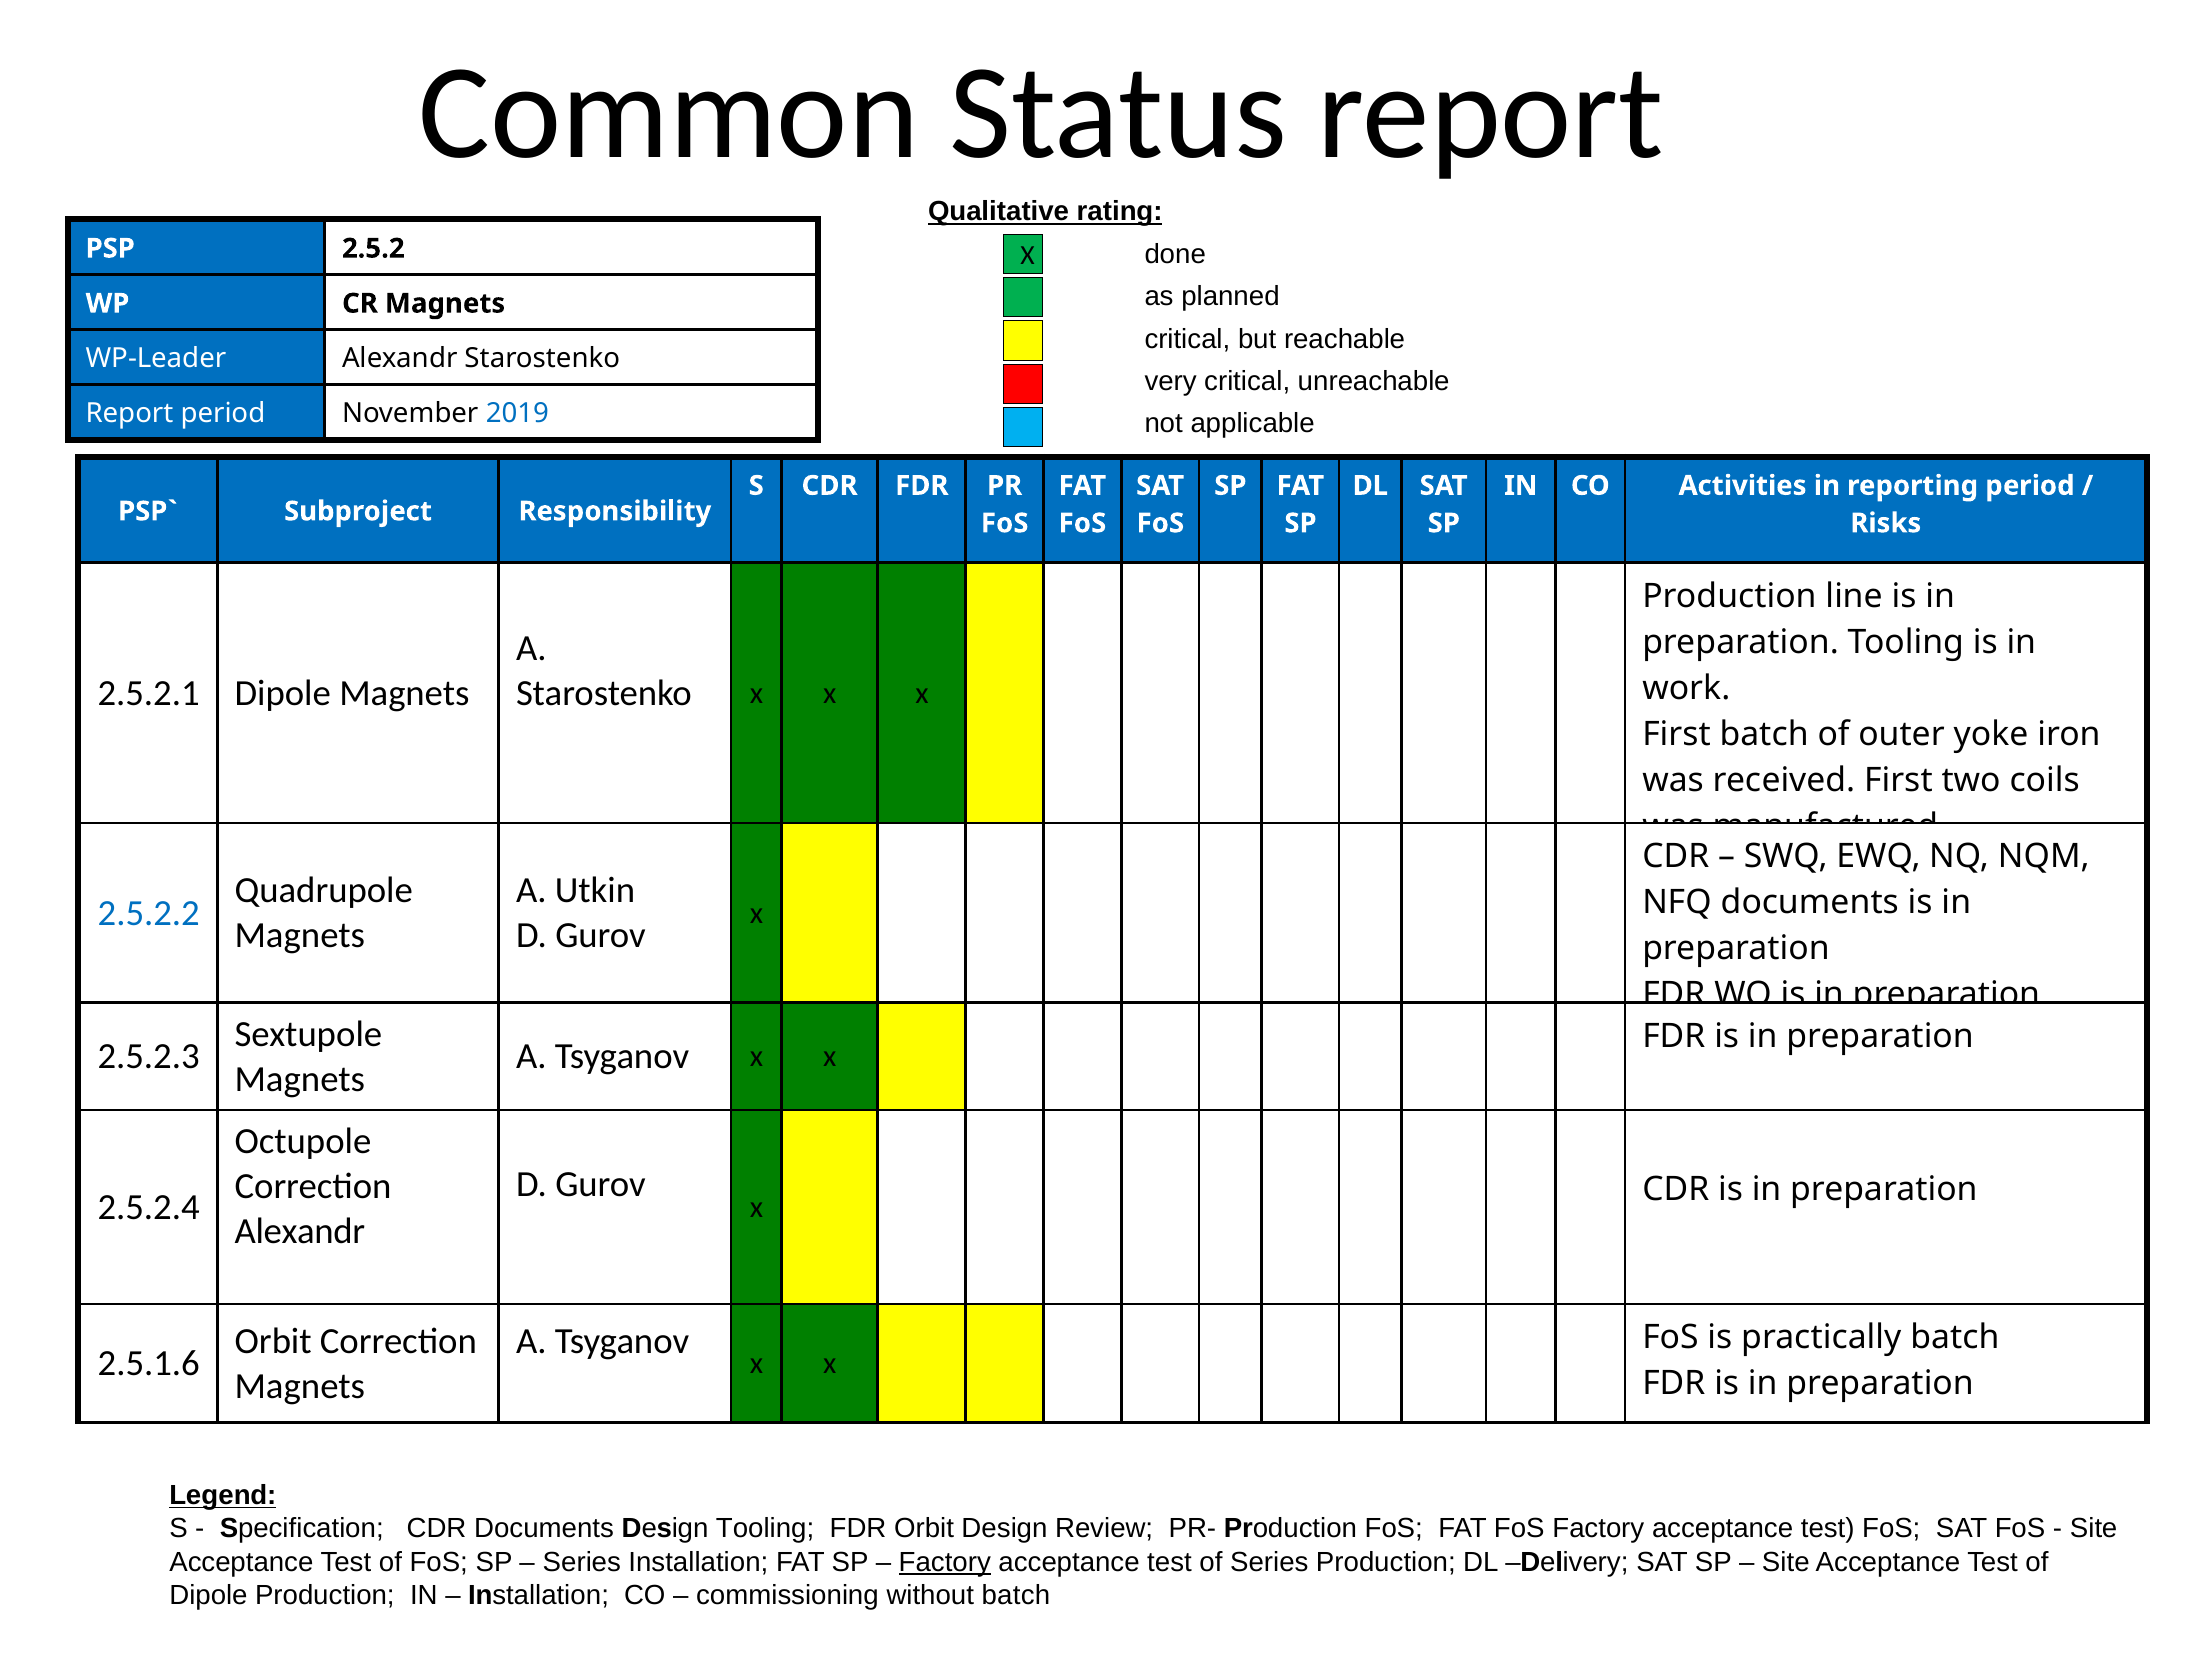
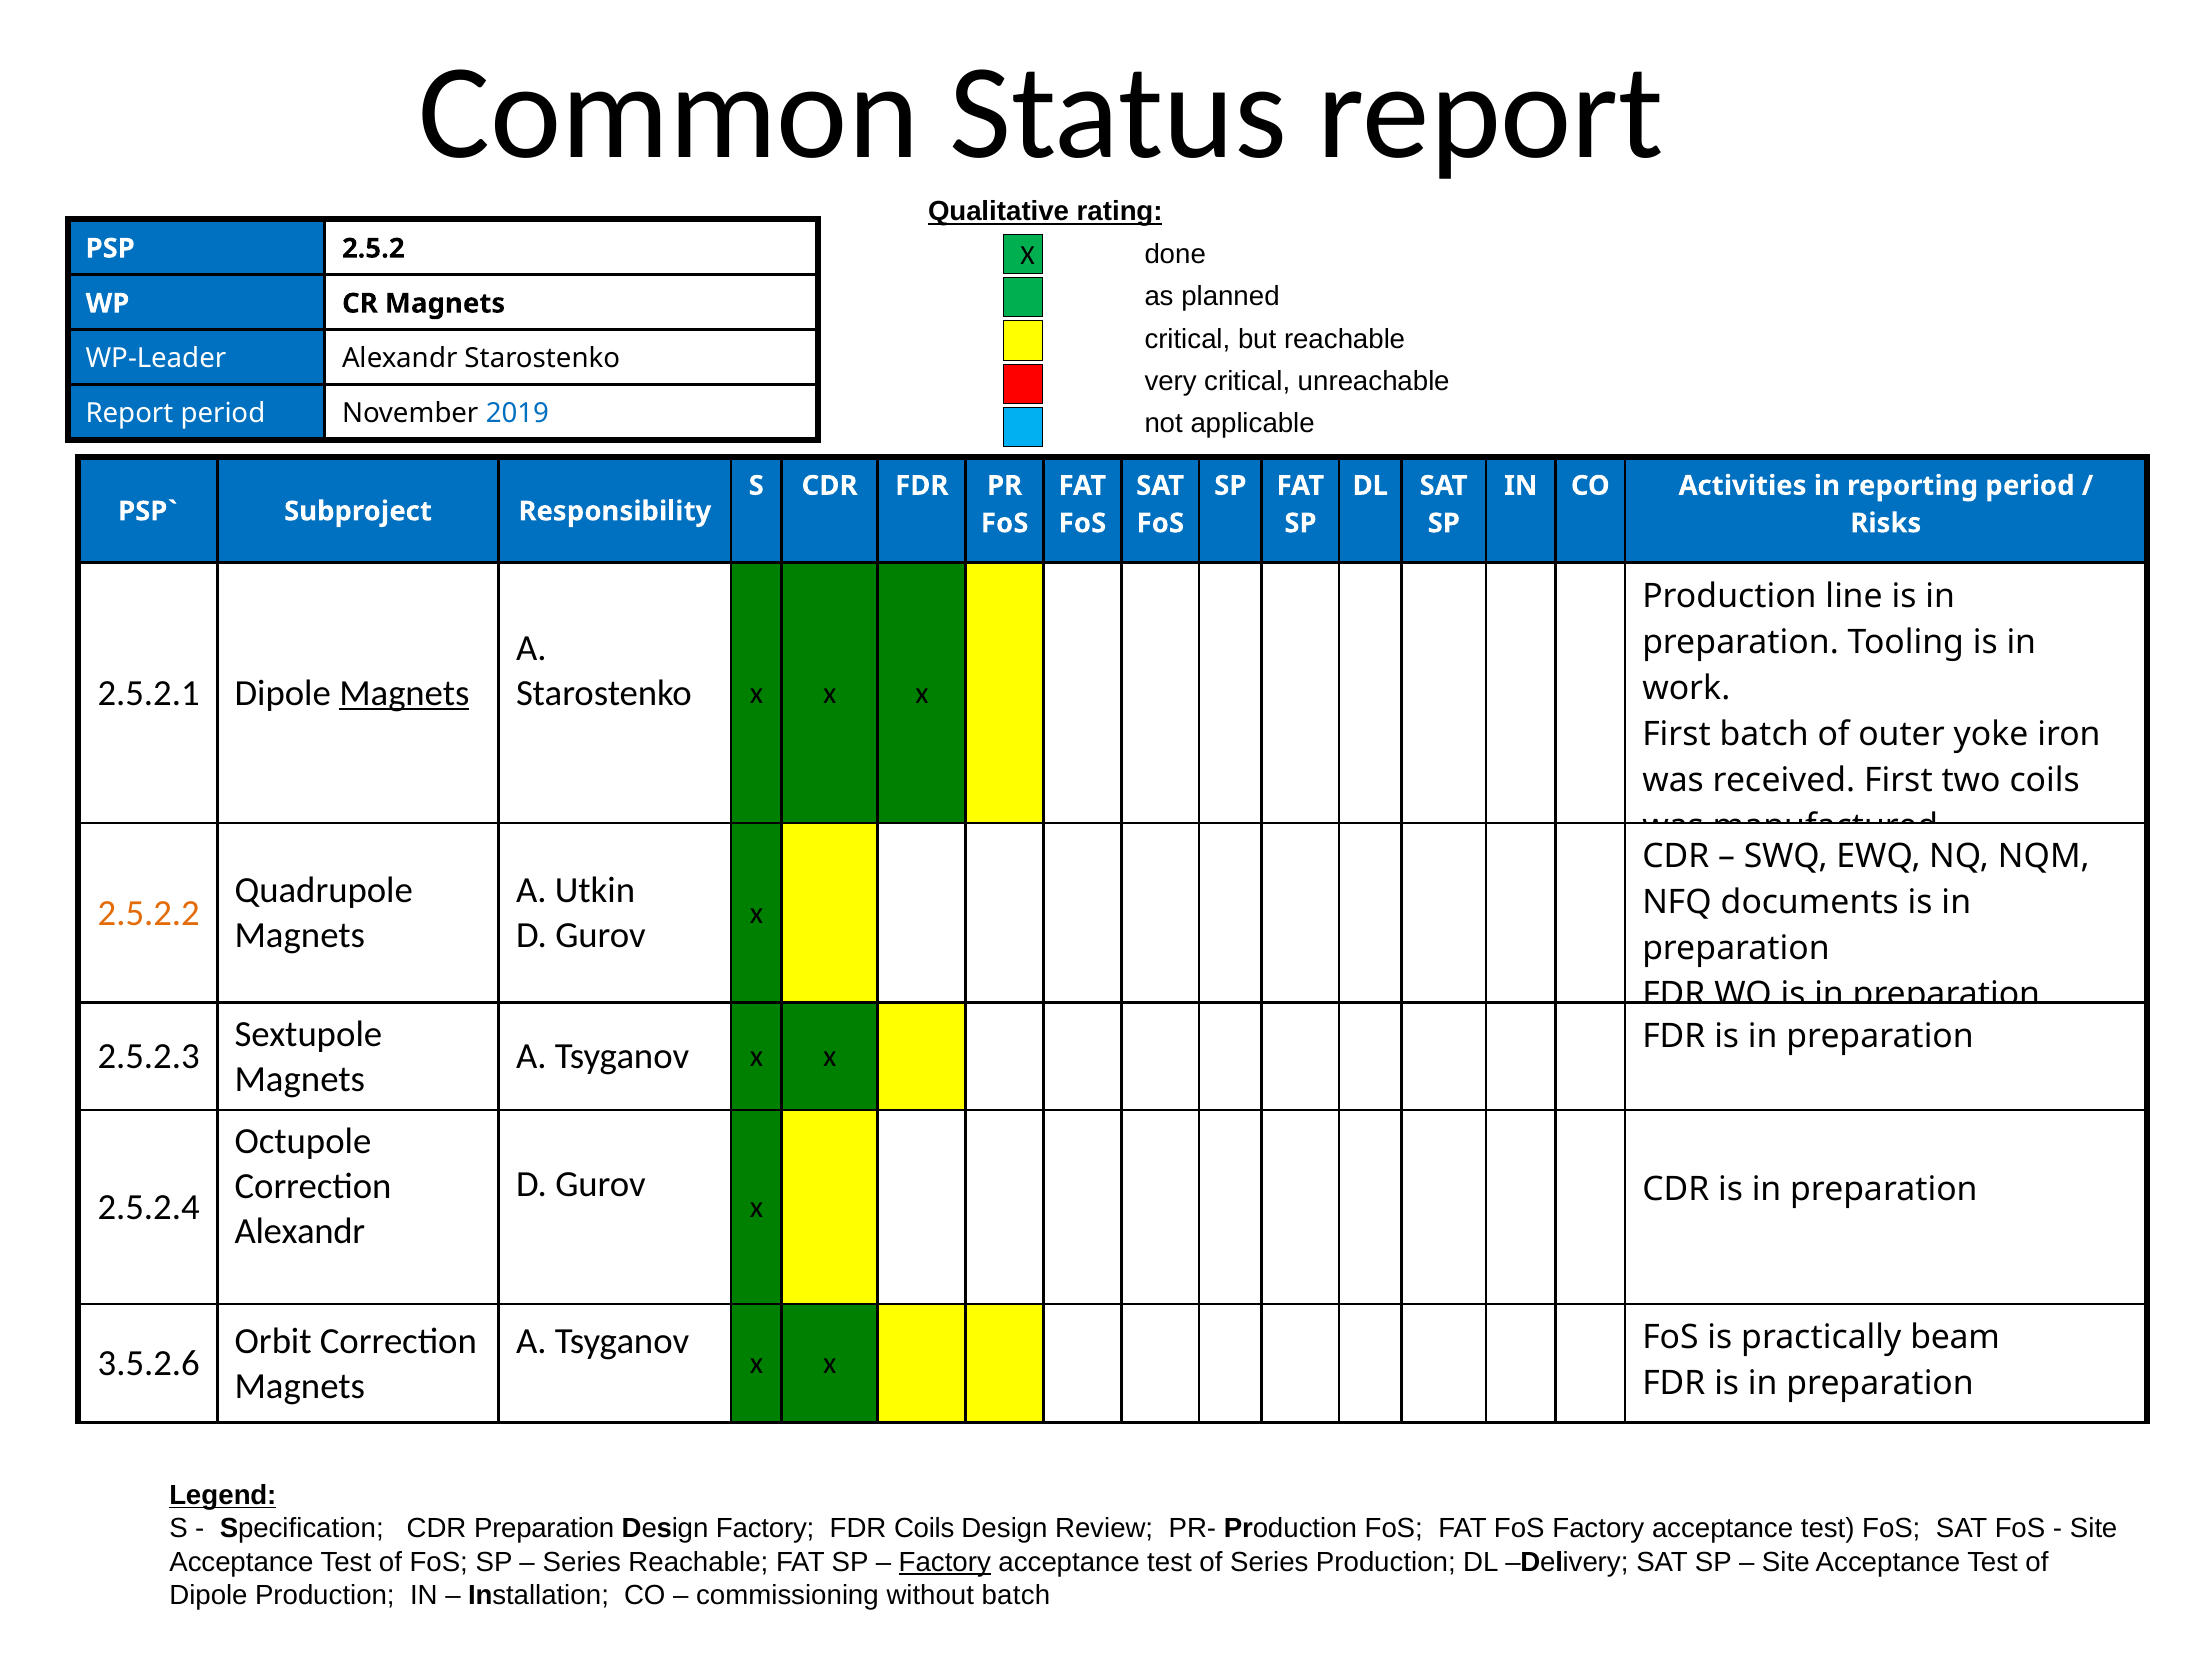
Magnets at (404, 693) underline: none -> present
2.5.2.2 colour: blue -> orange
practically batch: batch -> beam
2.5.1.6: 2.5.1.6 -> 3.5.2.6
CDR Documents: Documents -> Preparation
Design Tooling: Tooling -> Factory
FDR Orbit: Orbit -> Coils
Series Installation: Installation -> Reachable
